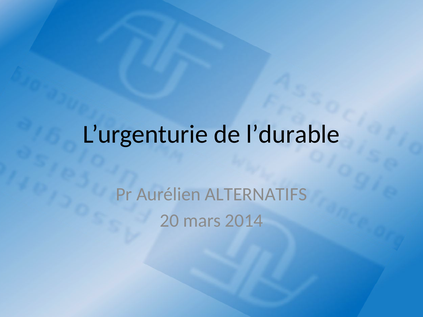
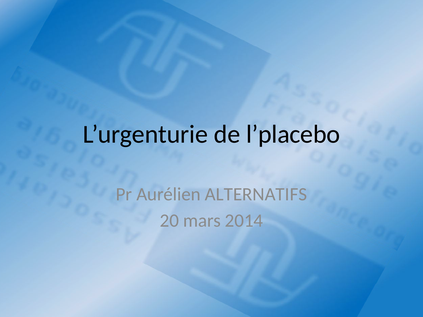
l’durable: l’durable -> l’placebo
